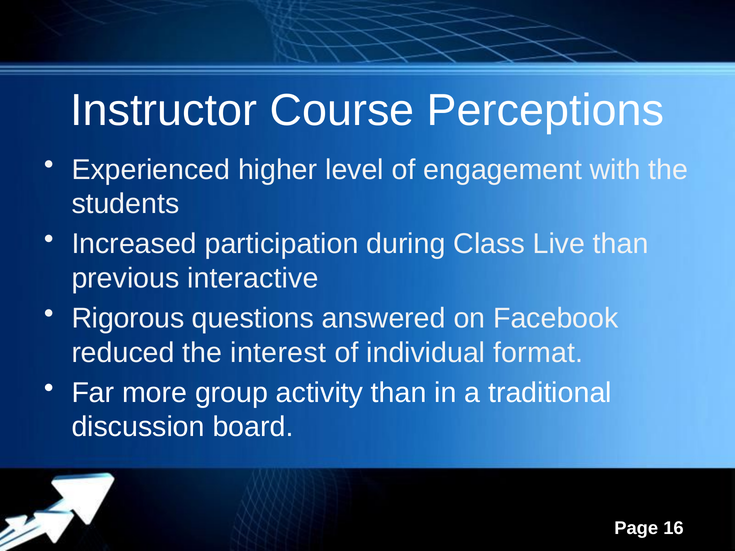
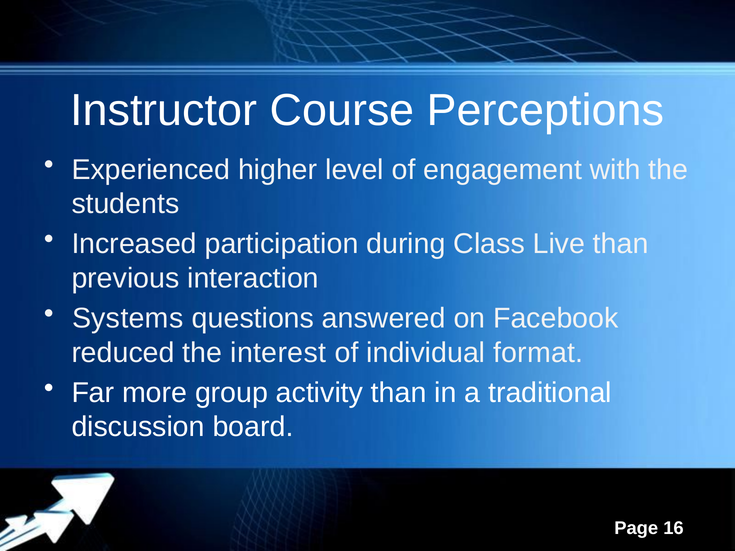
interactive: interactive -> interaction
Rigorous: Rigorous -> Systems
